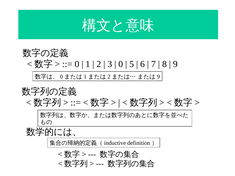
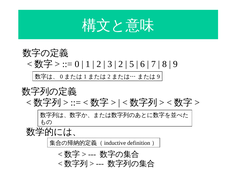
0 at (121, 64): 0 -> 2
